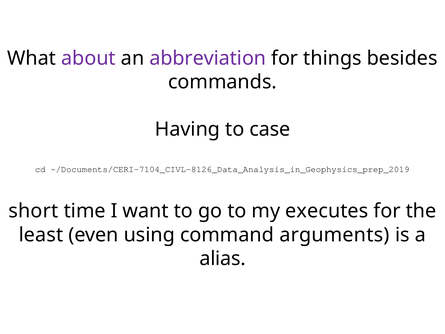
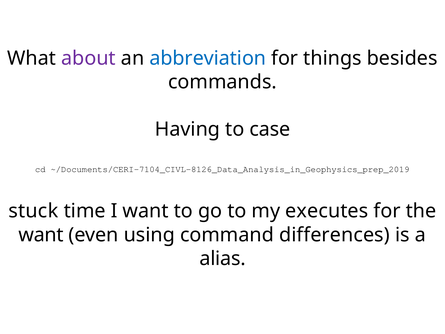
abbreviation colour: purple -> blue
short: short -> stuck
least at (41, 235): least -> want
arguments: arguments -> differences
